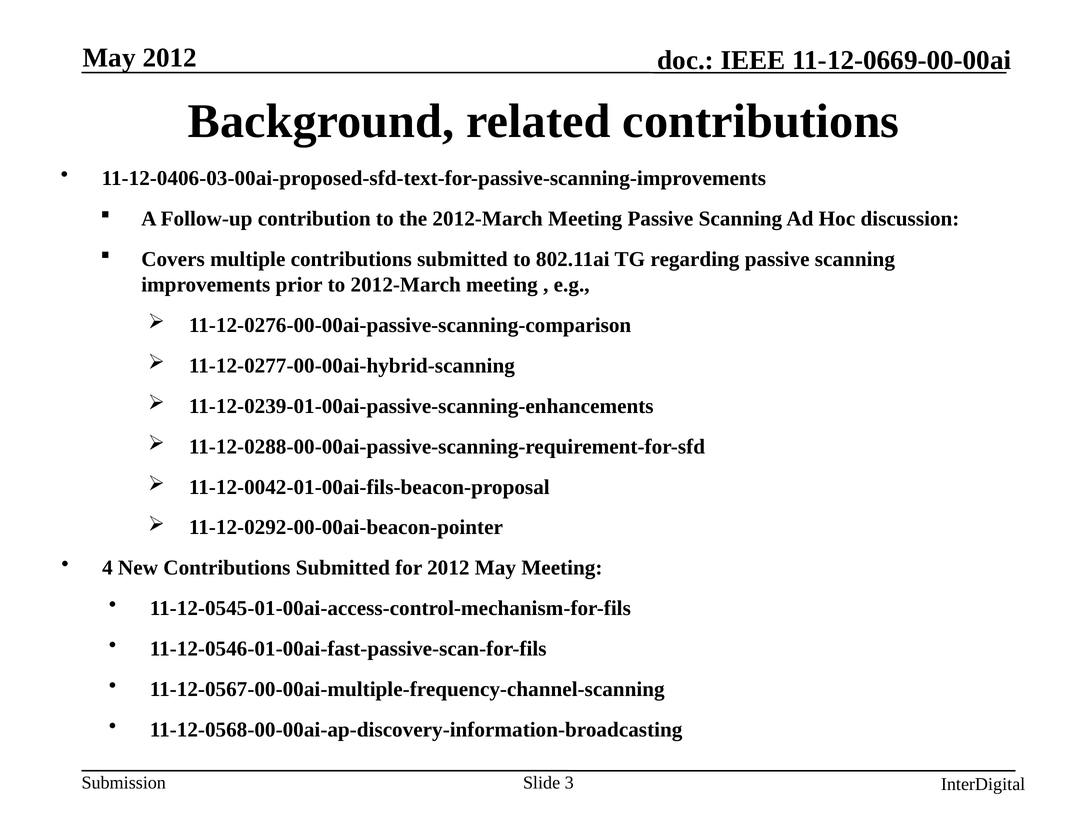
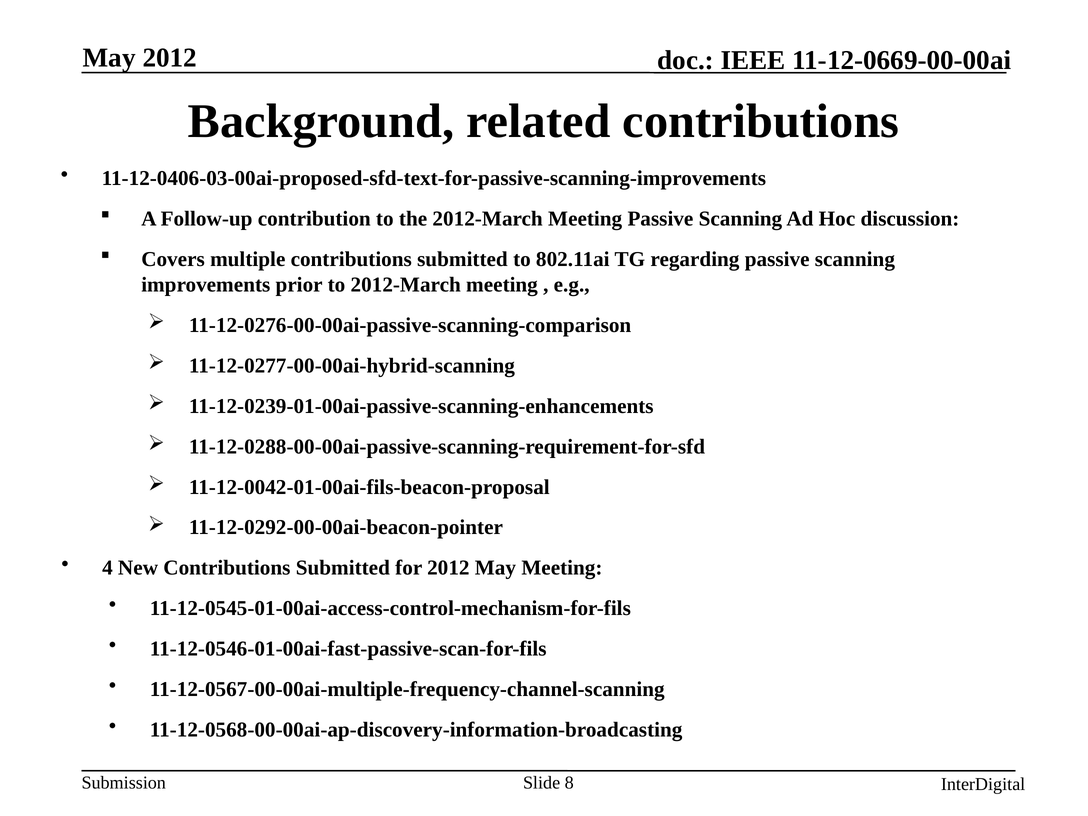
3: 3 -> 8
